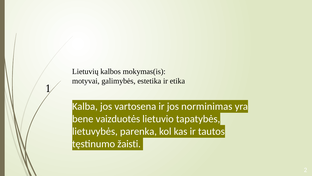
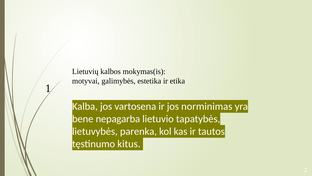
vaizduotės: vaizduotės -> nepagarba
žaisti: žaisti -> kitus
